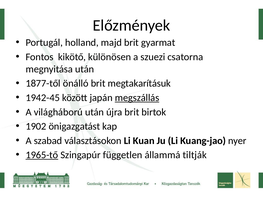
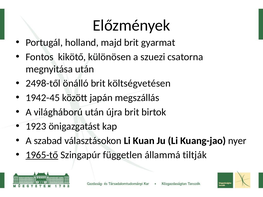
1877-től: 1877-től -> 2498-től
megtakarításuk: megtakarításuk -> költségvetésen
megszállás underline: present -> none
1902: 1902 -> 1923
